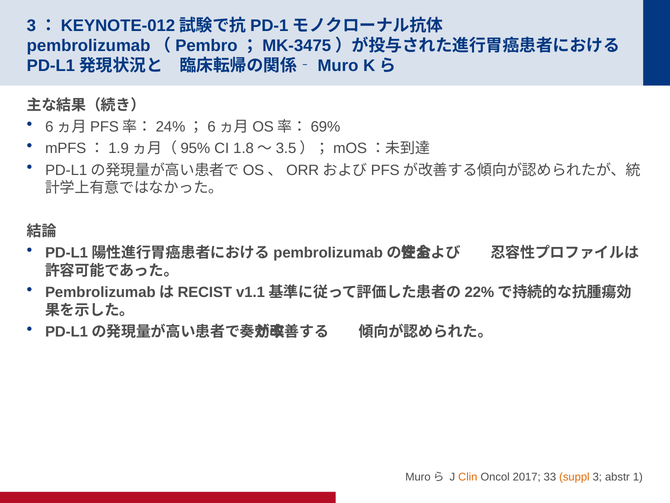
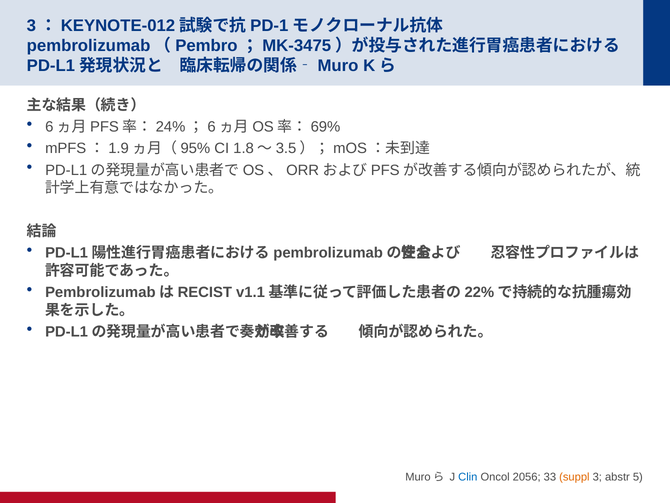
Clin colour: orange -> blue
2017: 2017 -> 2056
1: 1 -> 5
